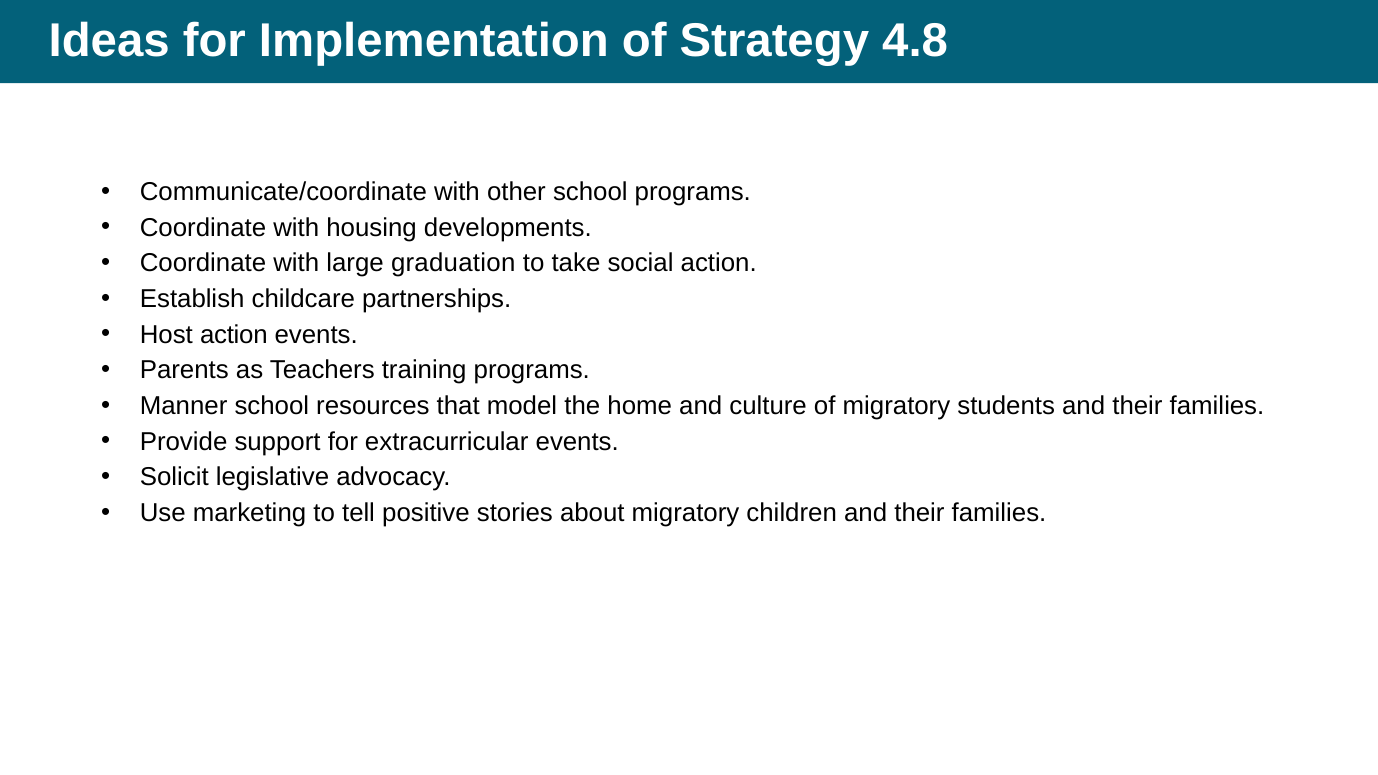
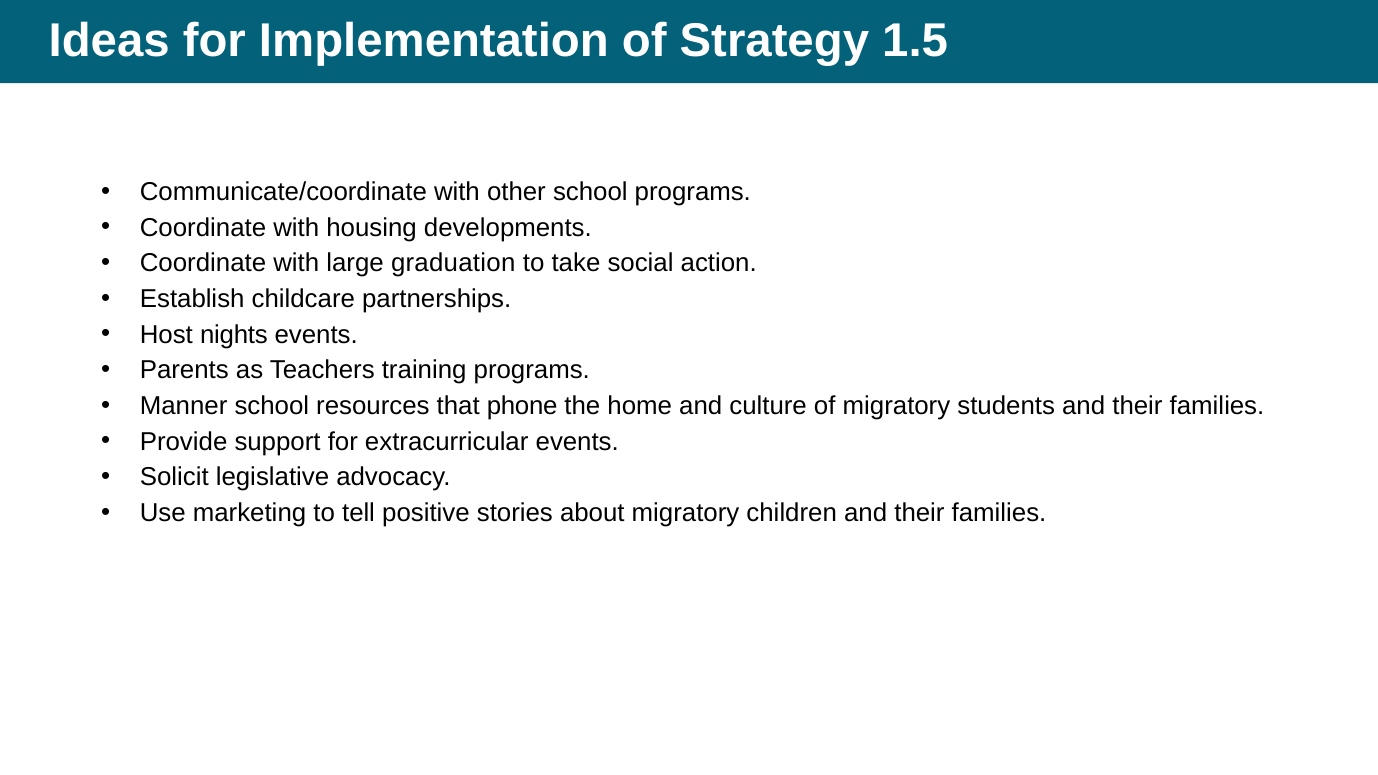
4.8: 4.8 -> 1.5
Host action: action -> nights
model: model -> phone
